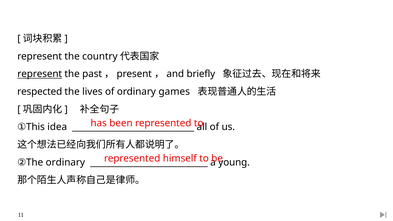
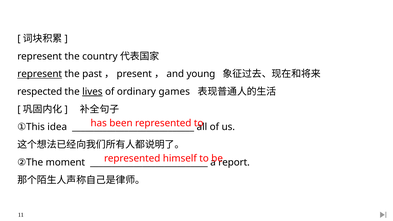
briefly: briefly -> young
lives underline: none -> present
The ordinary: ordinary -> moment
young: young -> report
